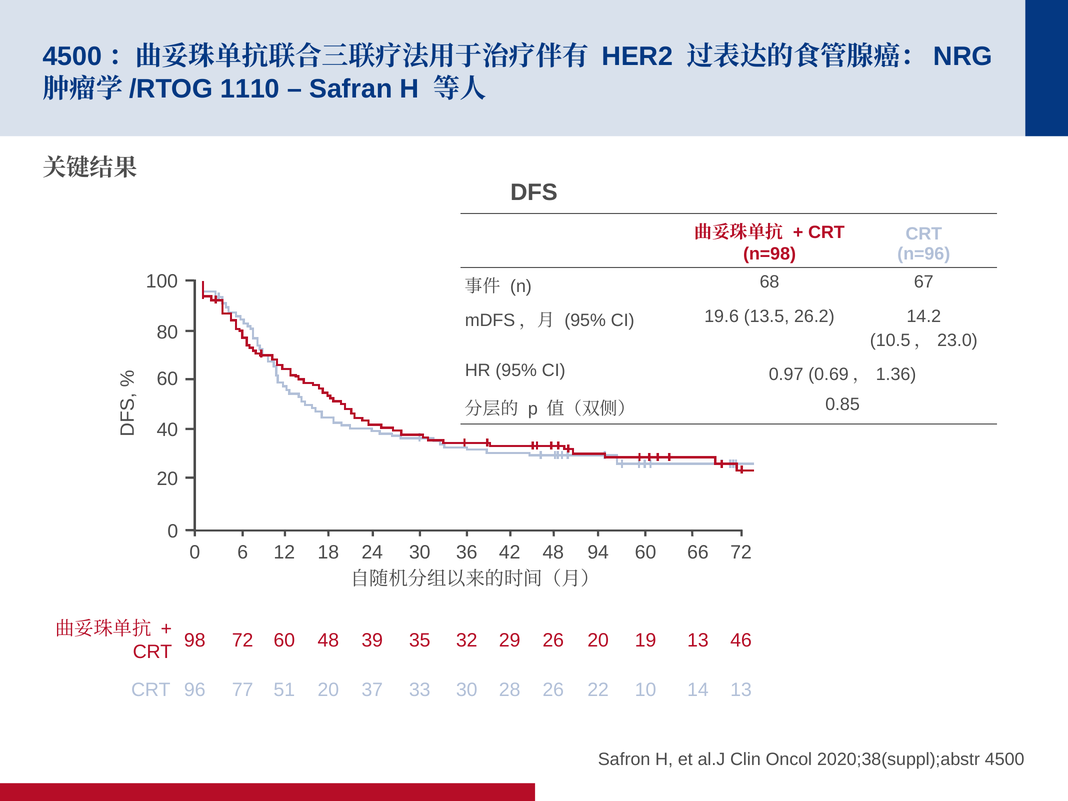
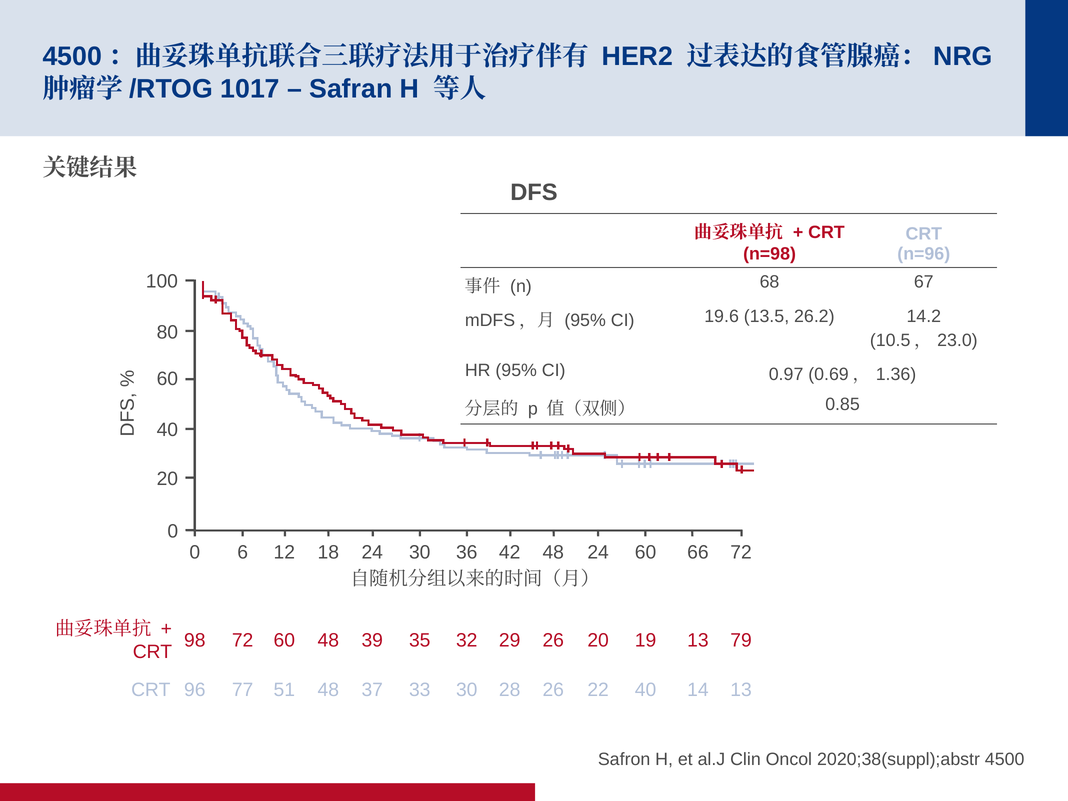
1110: 1110 -> 1017
48 94: 94 -> 24
46: 46 -> 79
51 20: 20 -> 48
22 10: 10 -> 40
